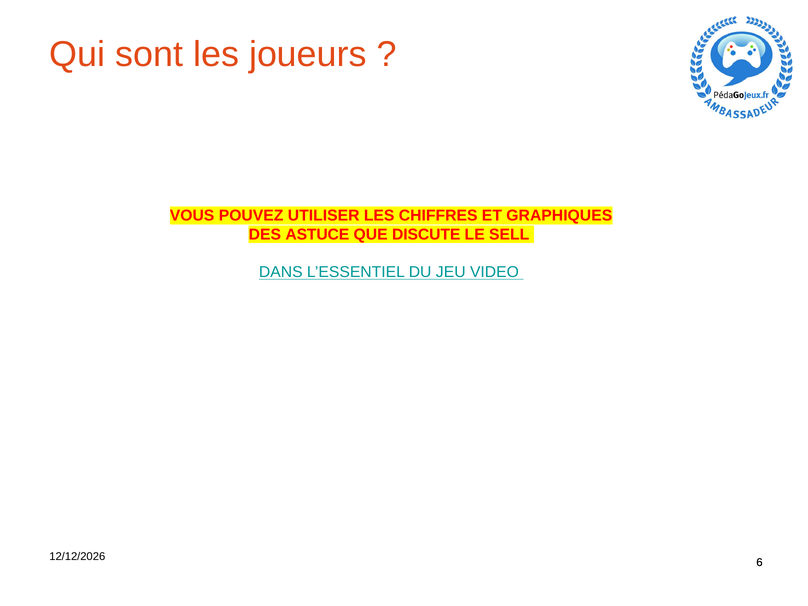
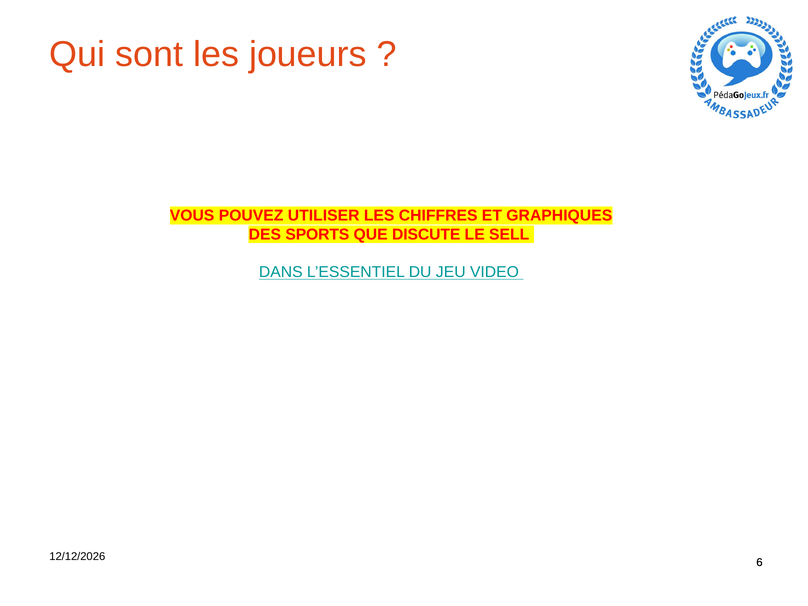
ASTUCE: ASTUCE -> SPORTS
